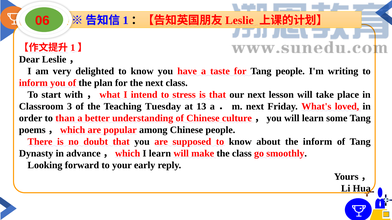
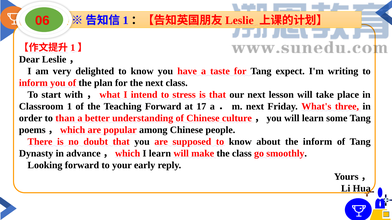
Tang people: people -> expect
Classroom 3: 3 -> 1
Teaching Tuesday: Tuesday -> Forward
13: 13 -> 17
loved: loved -> three
